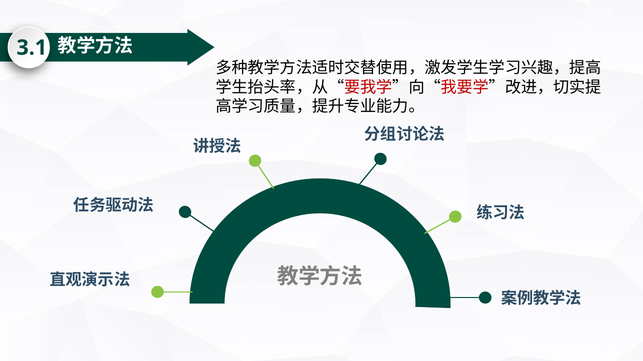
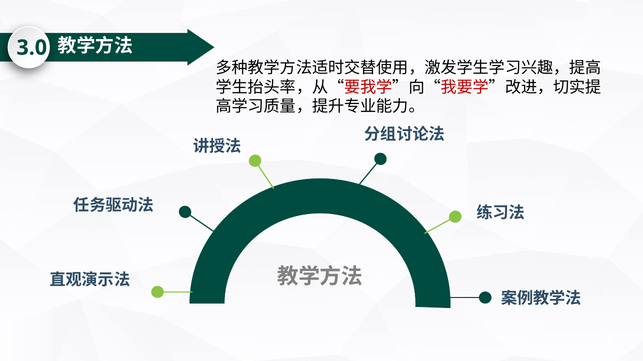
3.1: 3.1 -> 3.0
